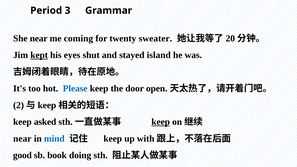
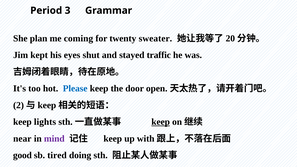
She near: near -> plan
kept underline: present -> none
island: island -> traffic
asked: asked -> lights
mind colour: blue -> purple
book: book -> tired
